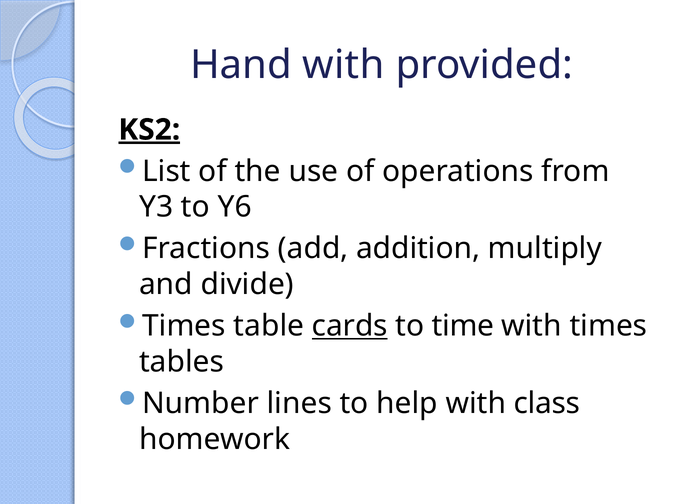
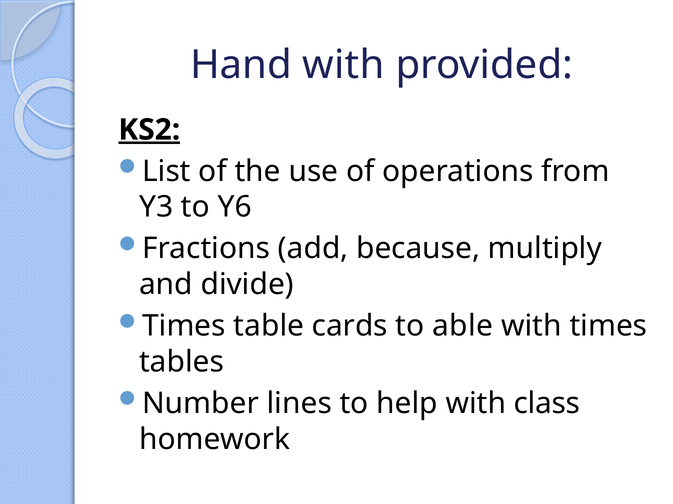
addition: addition -> because
cards underline: present -> none
time: time -> able
